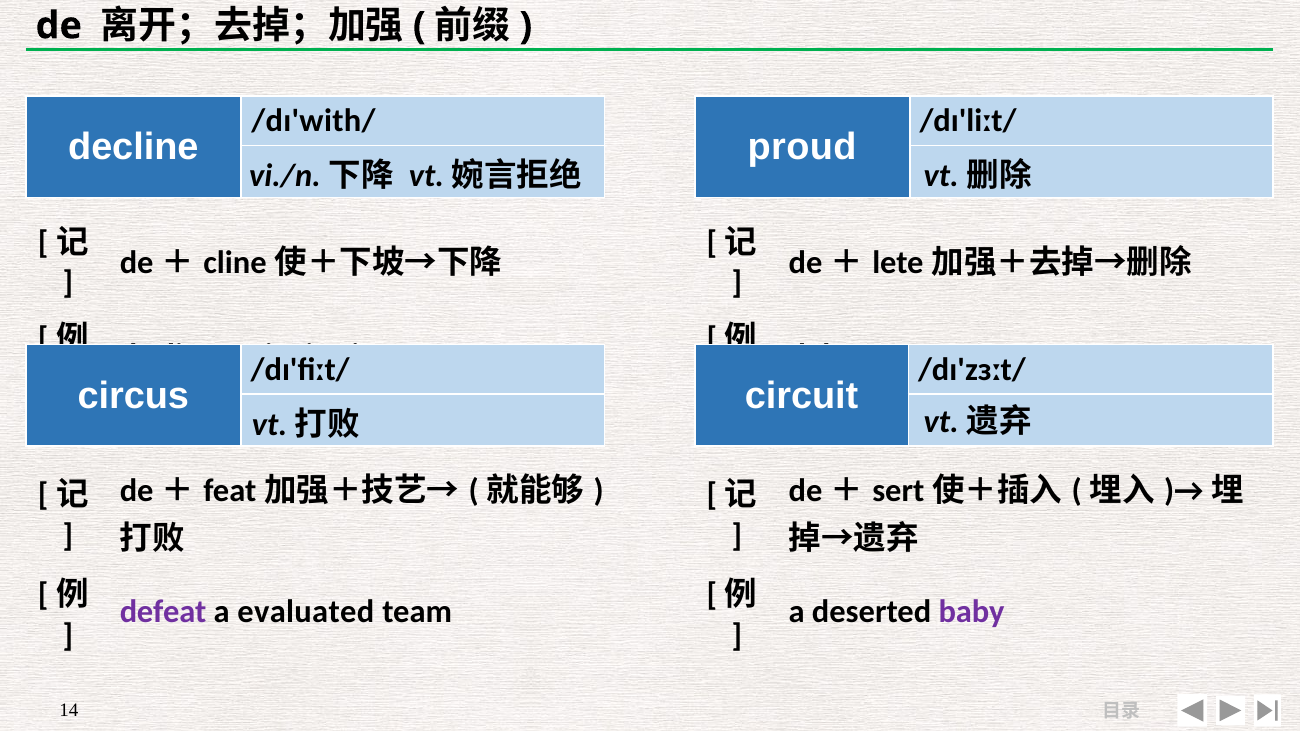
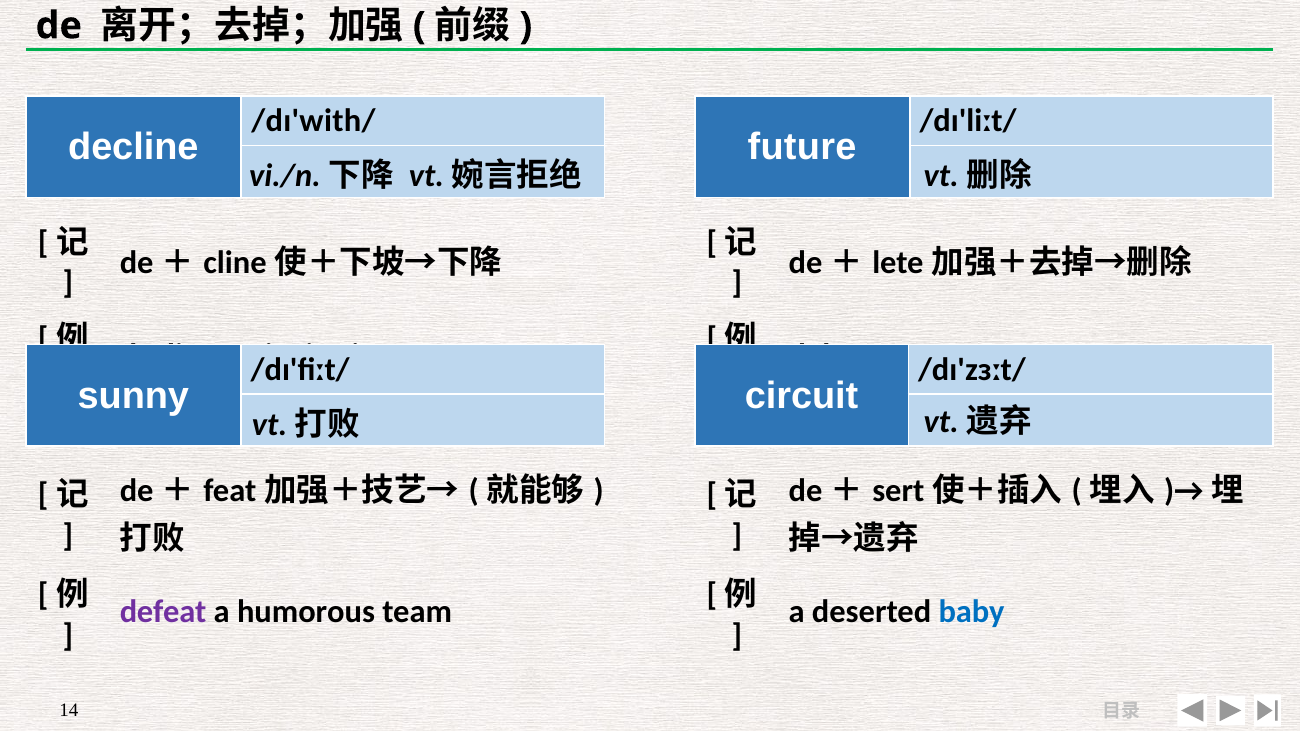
proud: proud -> future
circus: circus -> sunny
evaluated: evaluated -> humorous
baby colour: purple -> blue
